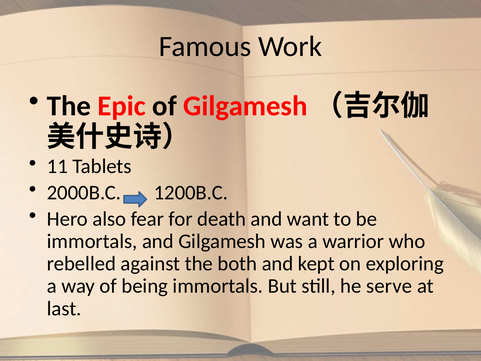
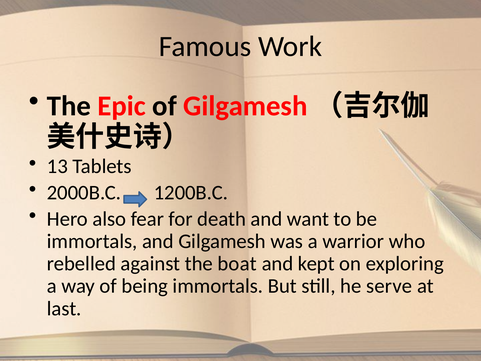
11: 11 -> 13
both: both -> boat
